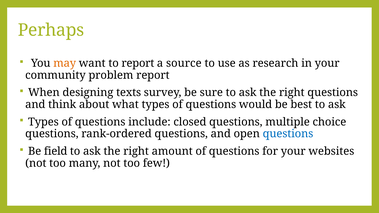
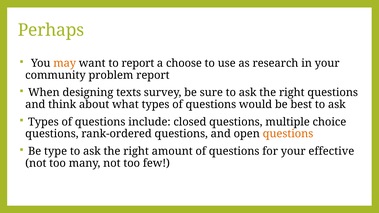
source: source -> choose
questions at (288, 134) colour: blue -> orange
field: field -> type
websites: websites -> effective
